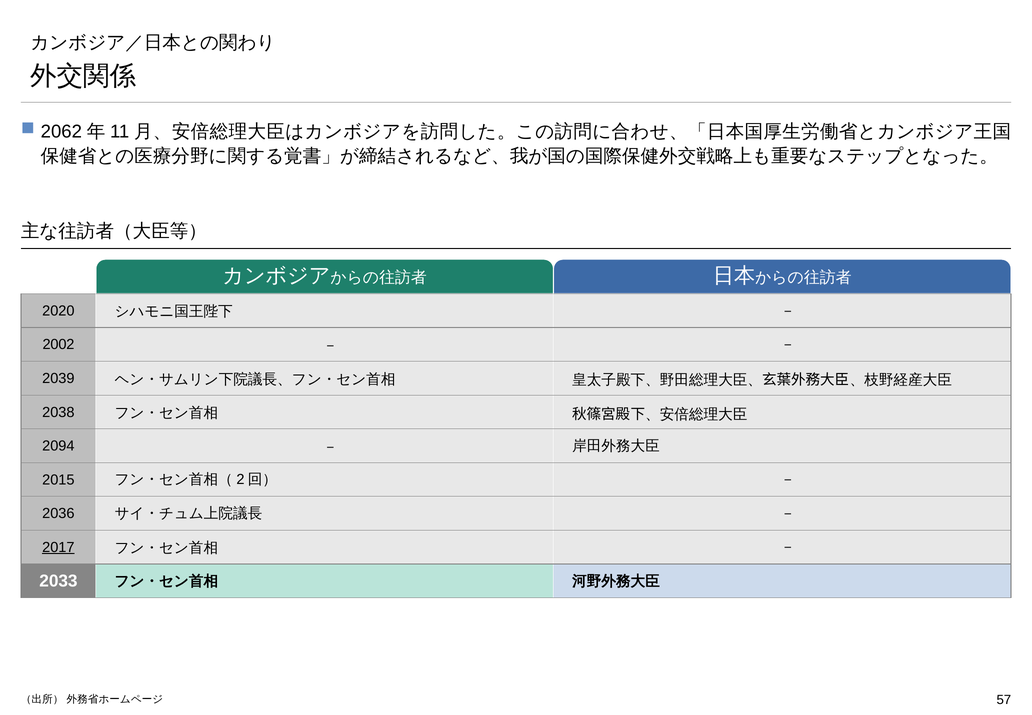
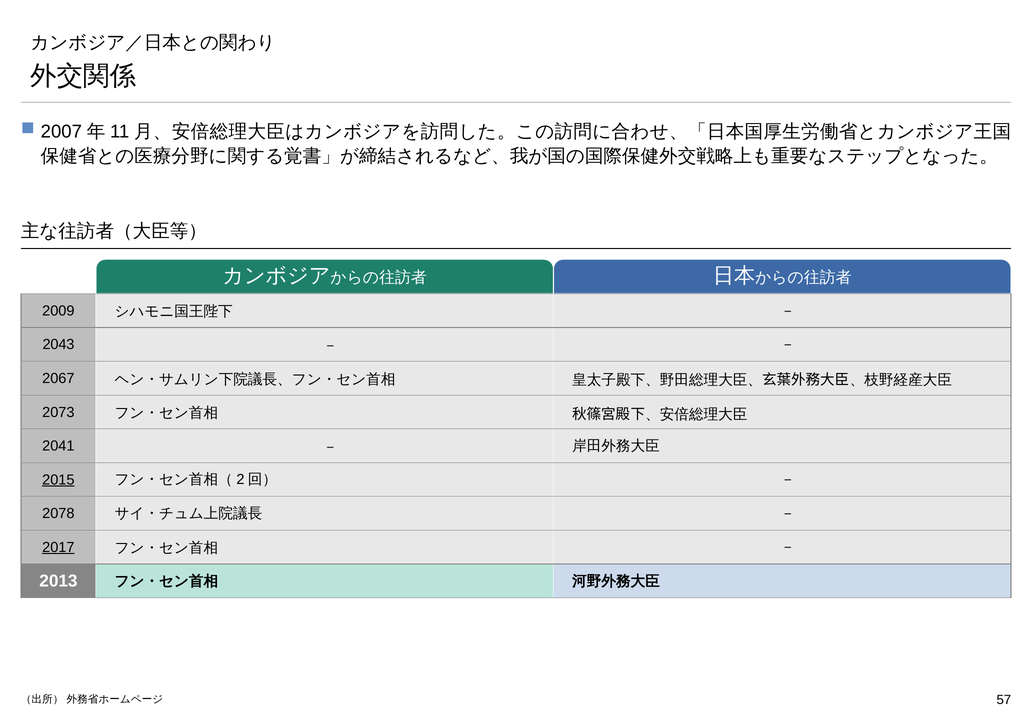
2062: 2062 -> 2007
2020: 2020 -> 2009
2002: 2002 -> 2043
2039: 2039 -> 2067
2038: 2038 -> 2073
2094: 2094 -> 2041
2015 underline: none -> present
2036: 2036 -> 2078
2033: 2033 -> 2013
